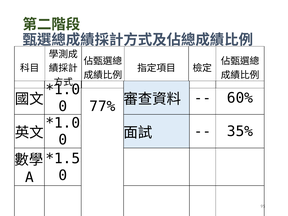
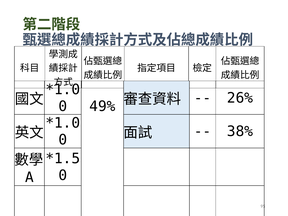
77%: 77% -> 49%
60%: 60% -> 26%
35%: 35% -> 38%
